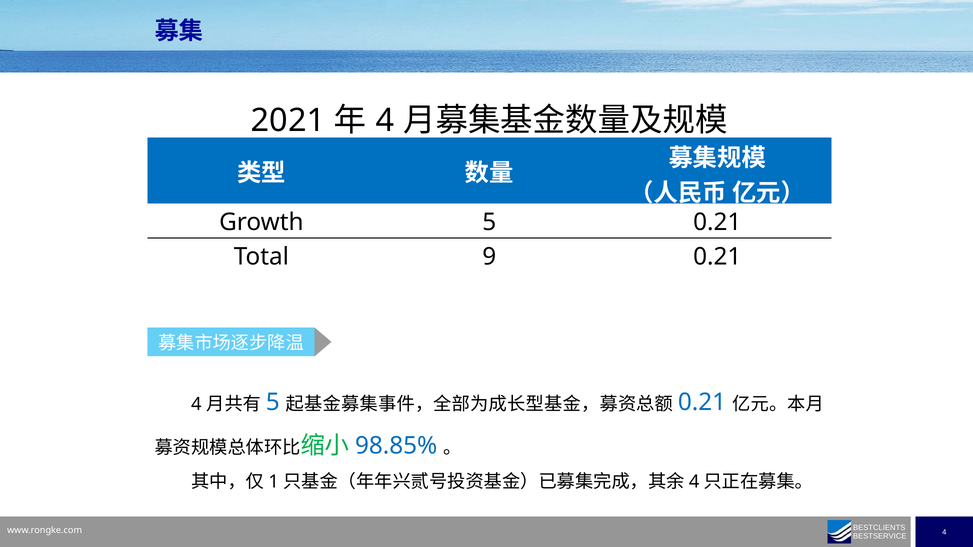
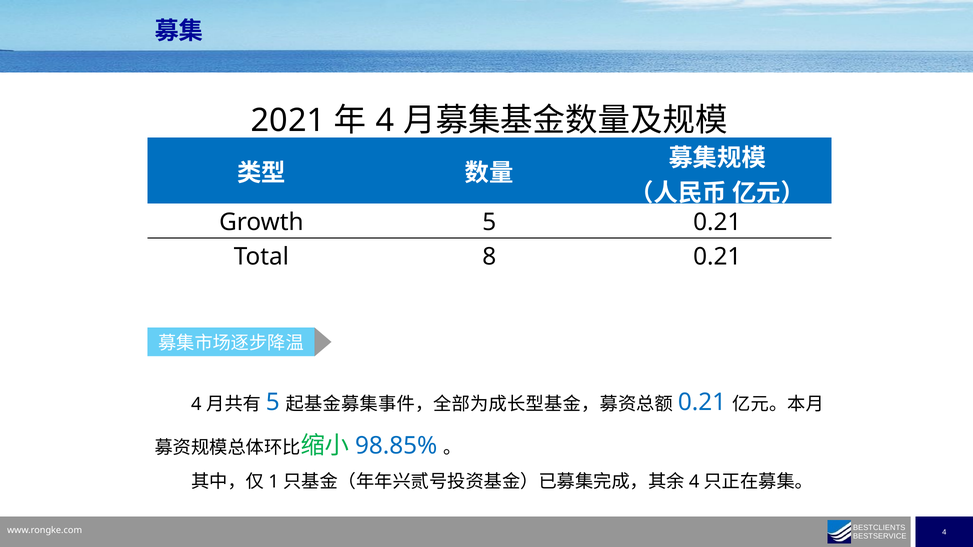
9: 9 -> 8
